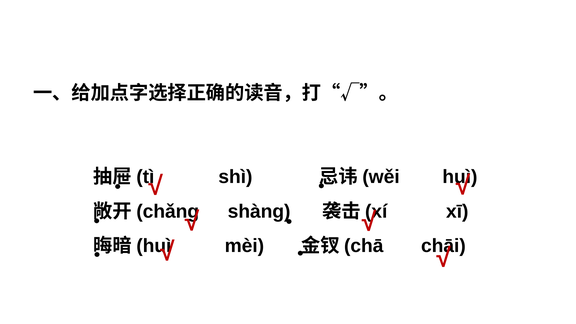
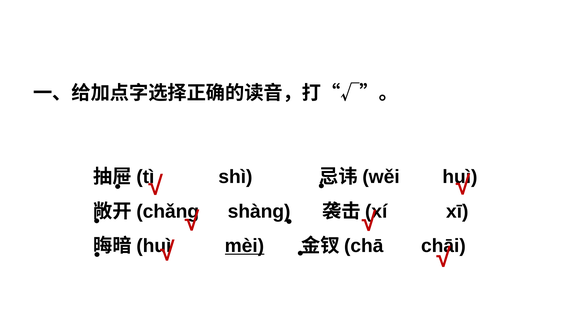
mèi underline: none -> present
